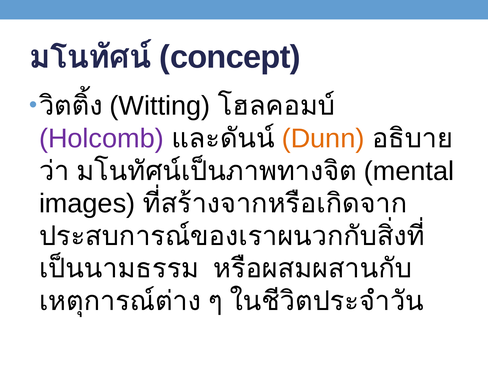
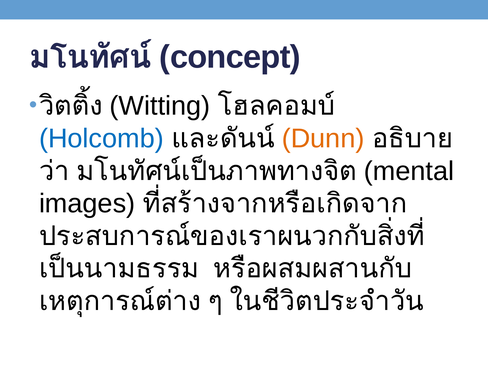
Holcomb colour: purple -> blue
